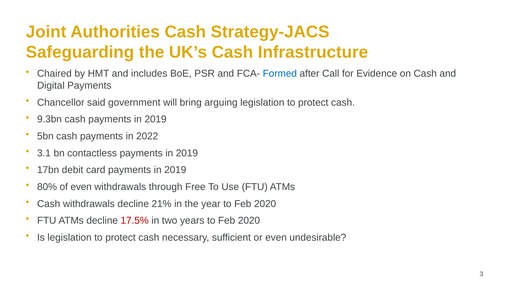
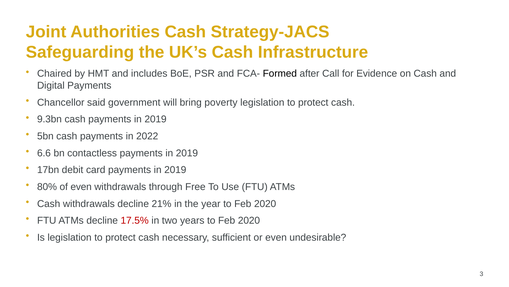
Formed colour: blue -> black
arguing: arguing -> poverty
3.1: 3.1 -> 6.6
